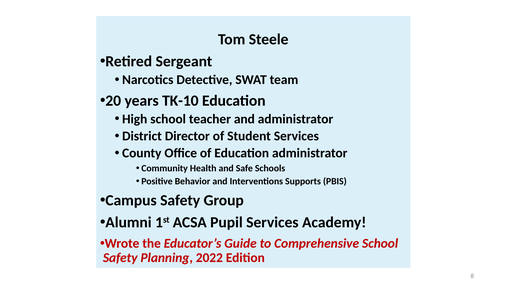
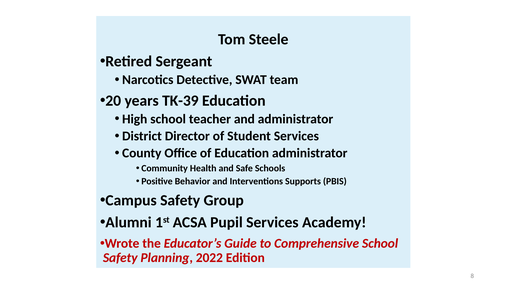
TK-10: TK-10 -> TK-39
